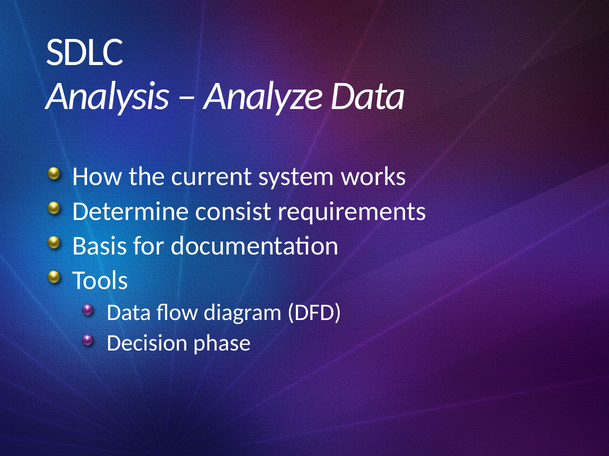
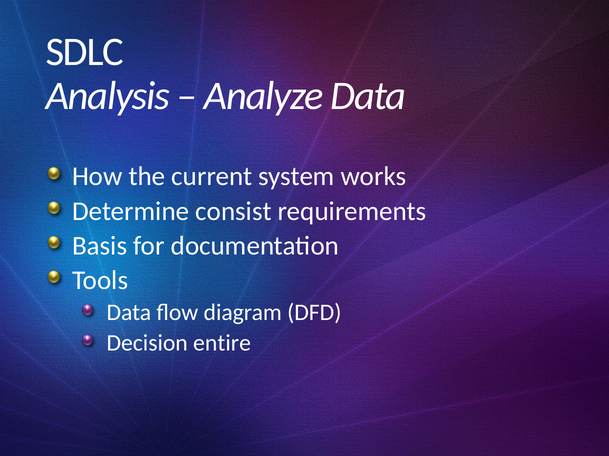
phase: phase -> entire
